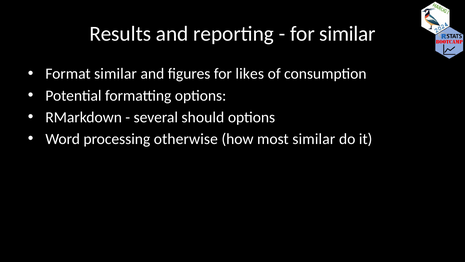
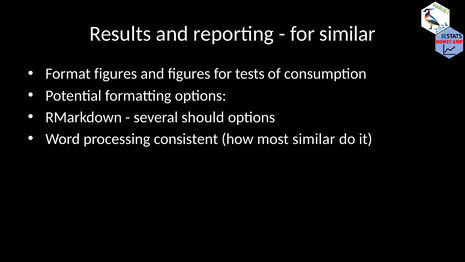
Format similar: similar -> figures
likes: likes -> tests
otherwise: otherwise -> consistent
